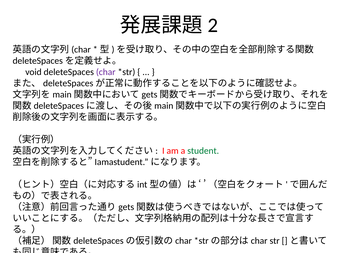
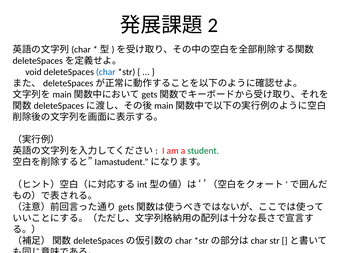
char colour: purple -> blue
